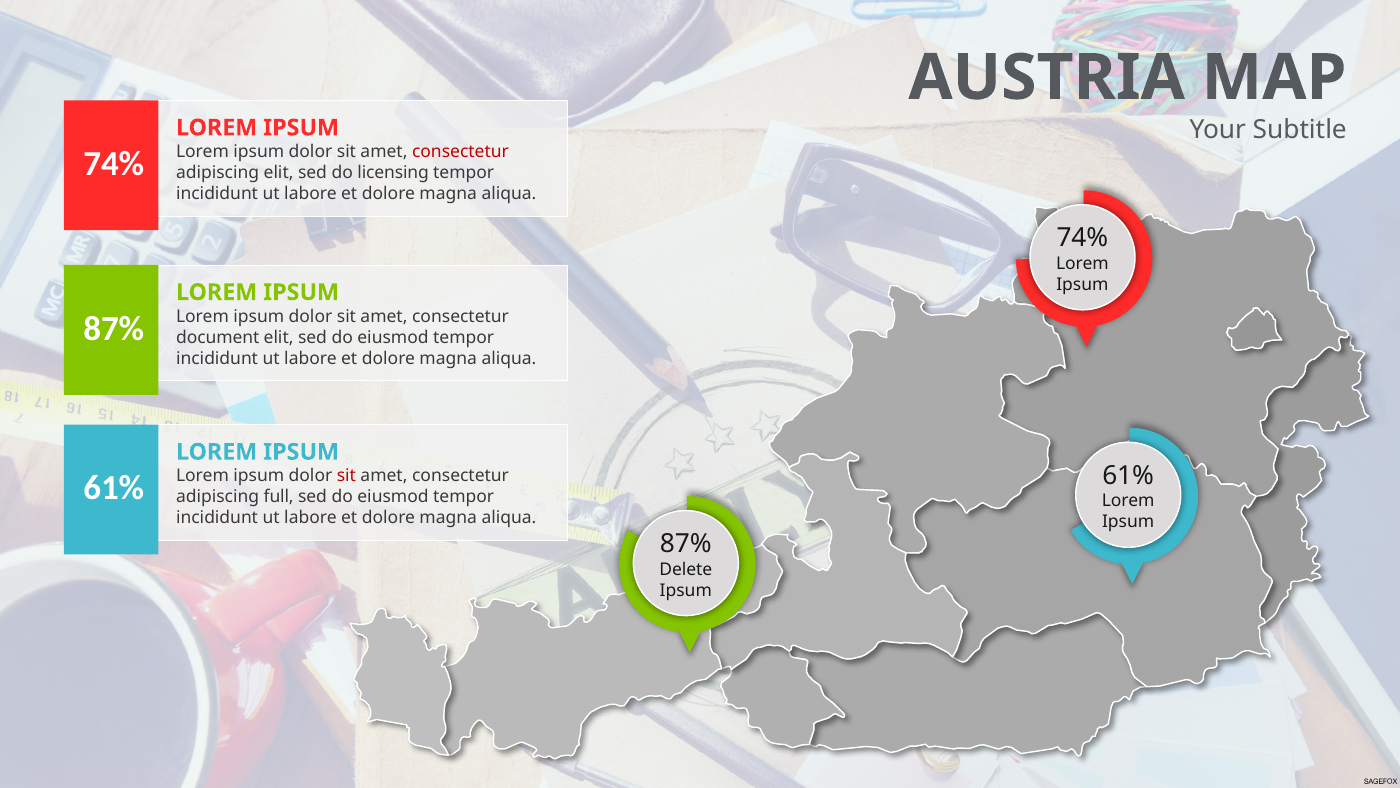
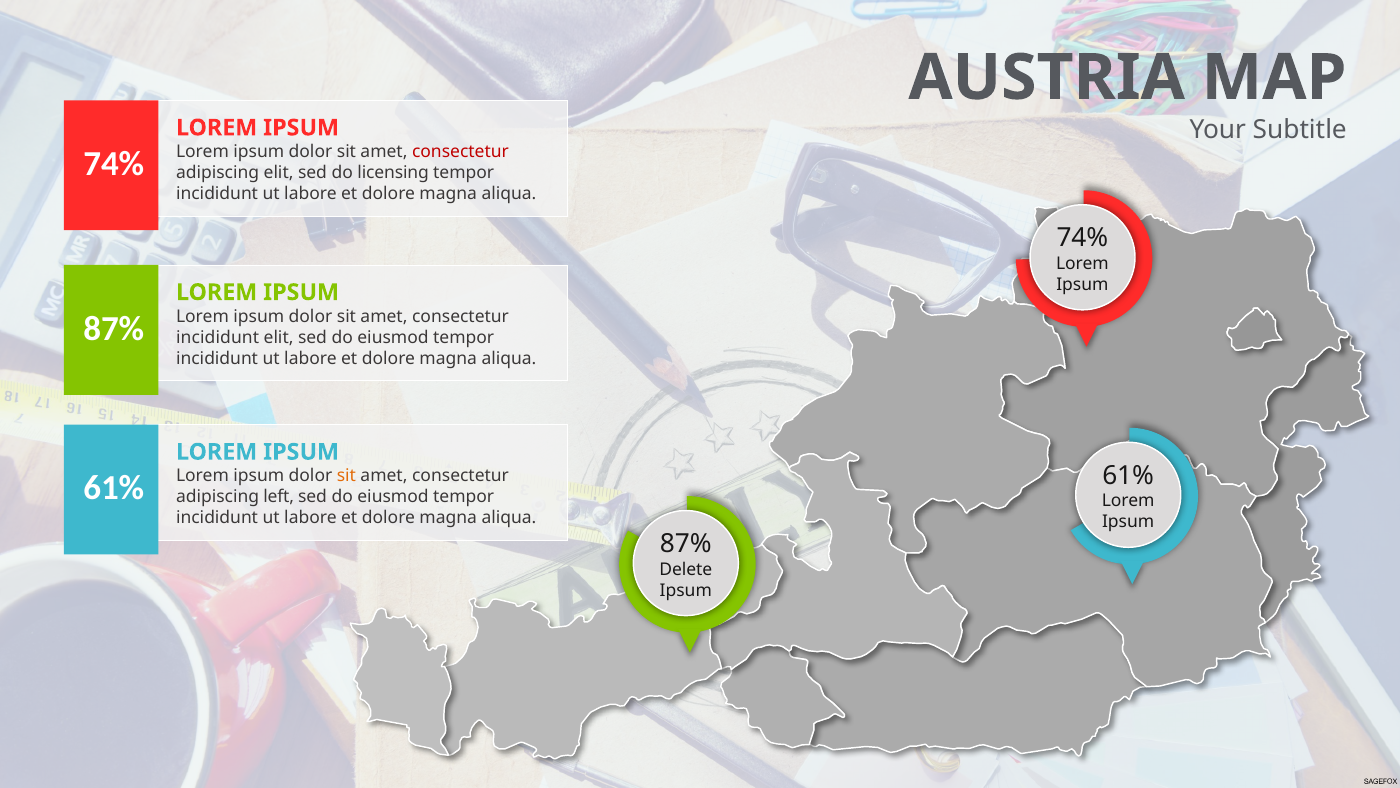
document at (218, 337): document -> incididunt
sit at (346, 476) colour: red -> orange
full: full -> left
